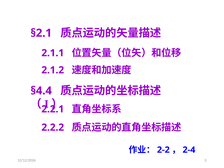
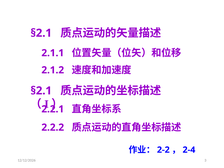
§4.4 at (41, 91): §4.4 -> §2.1
